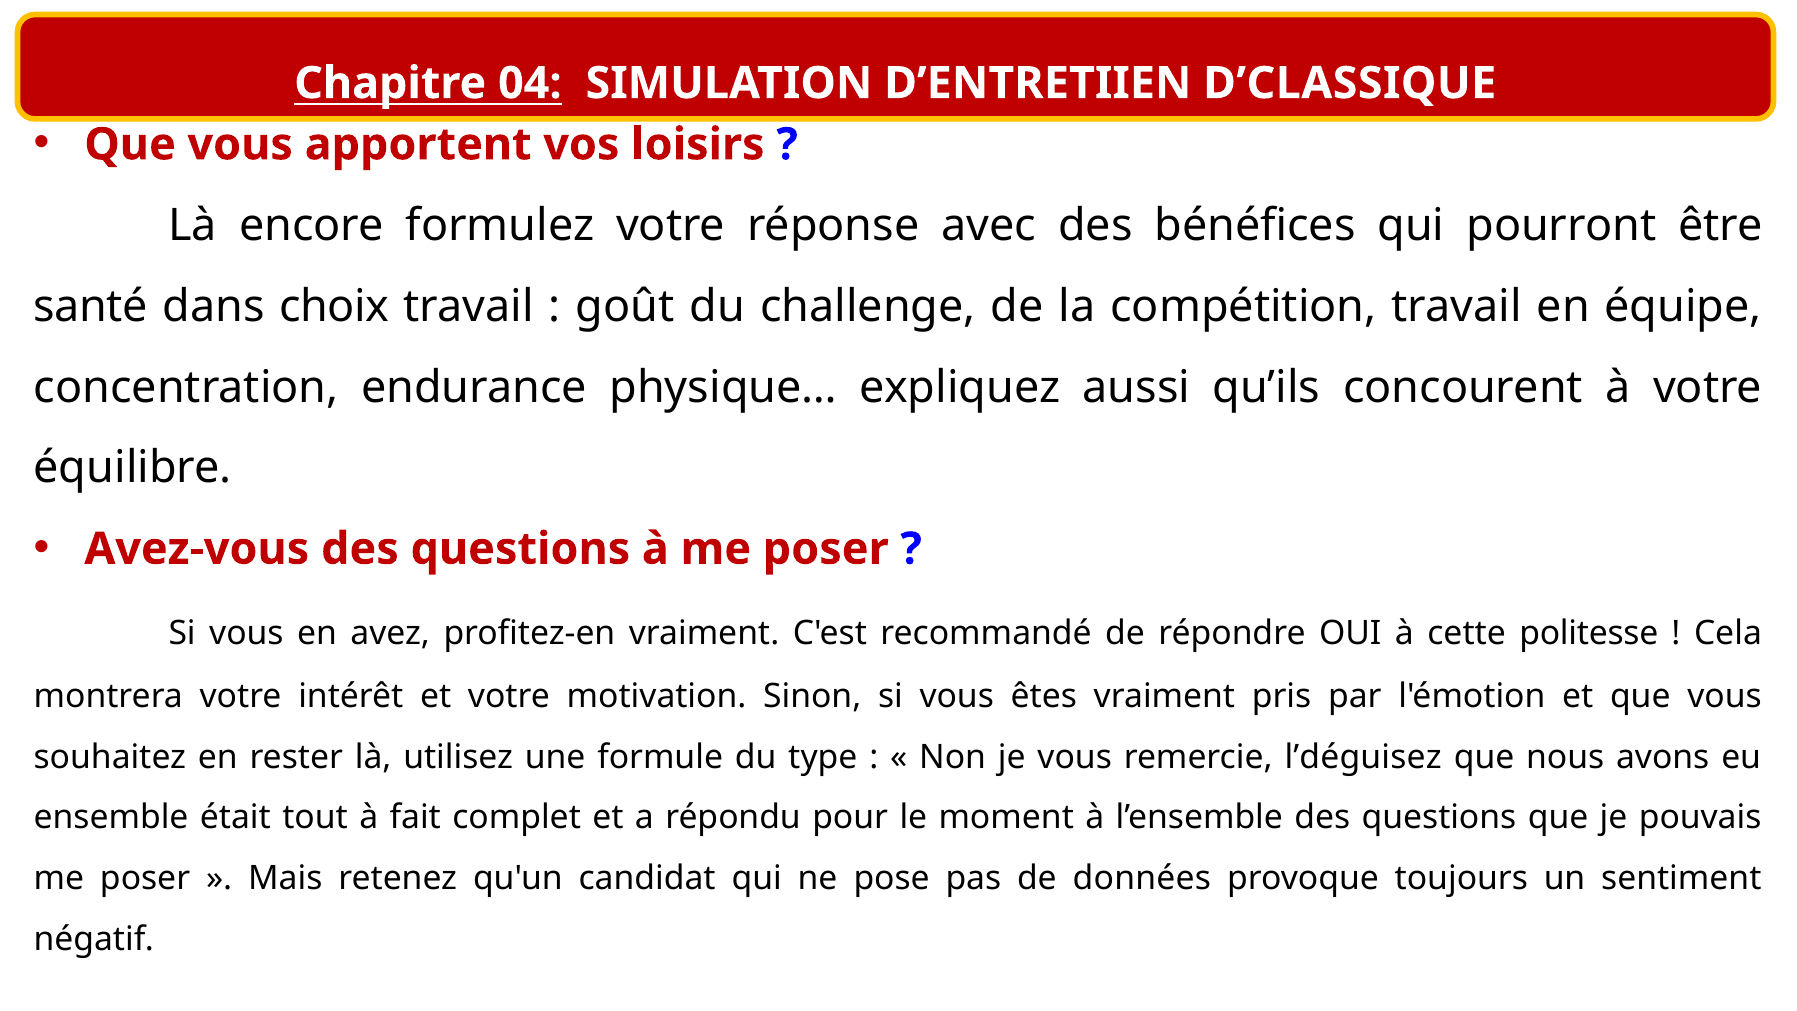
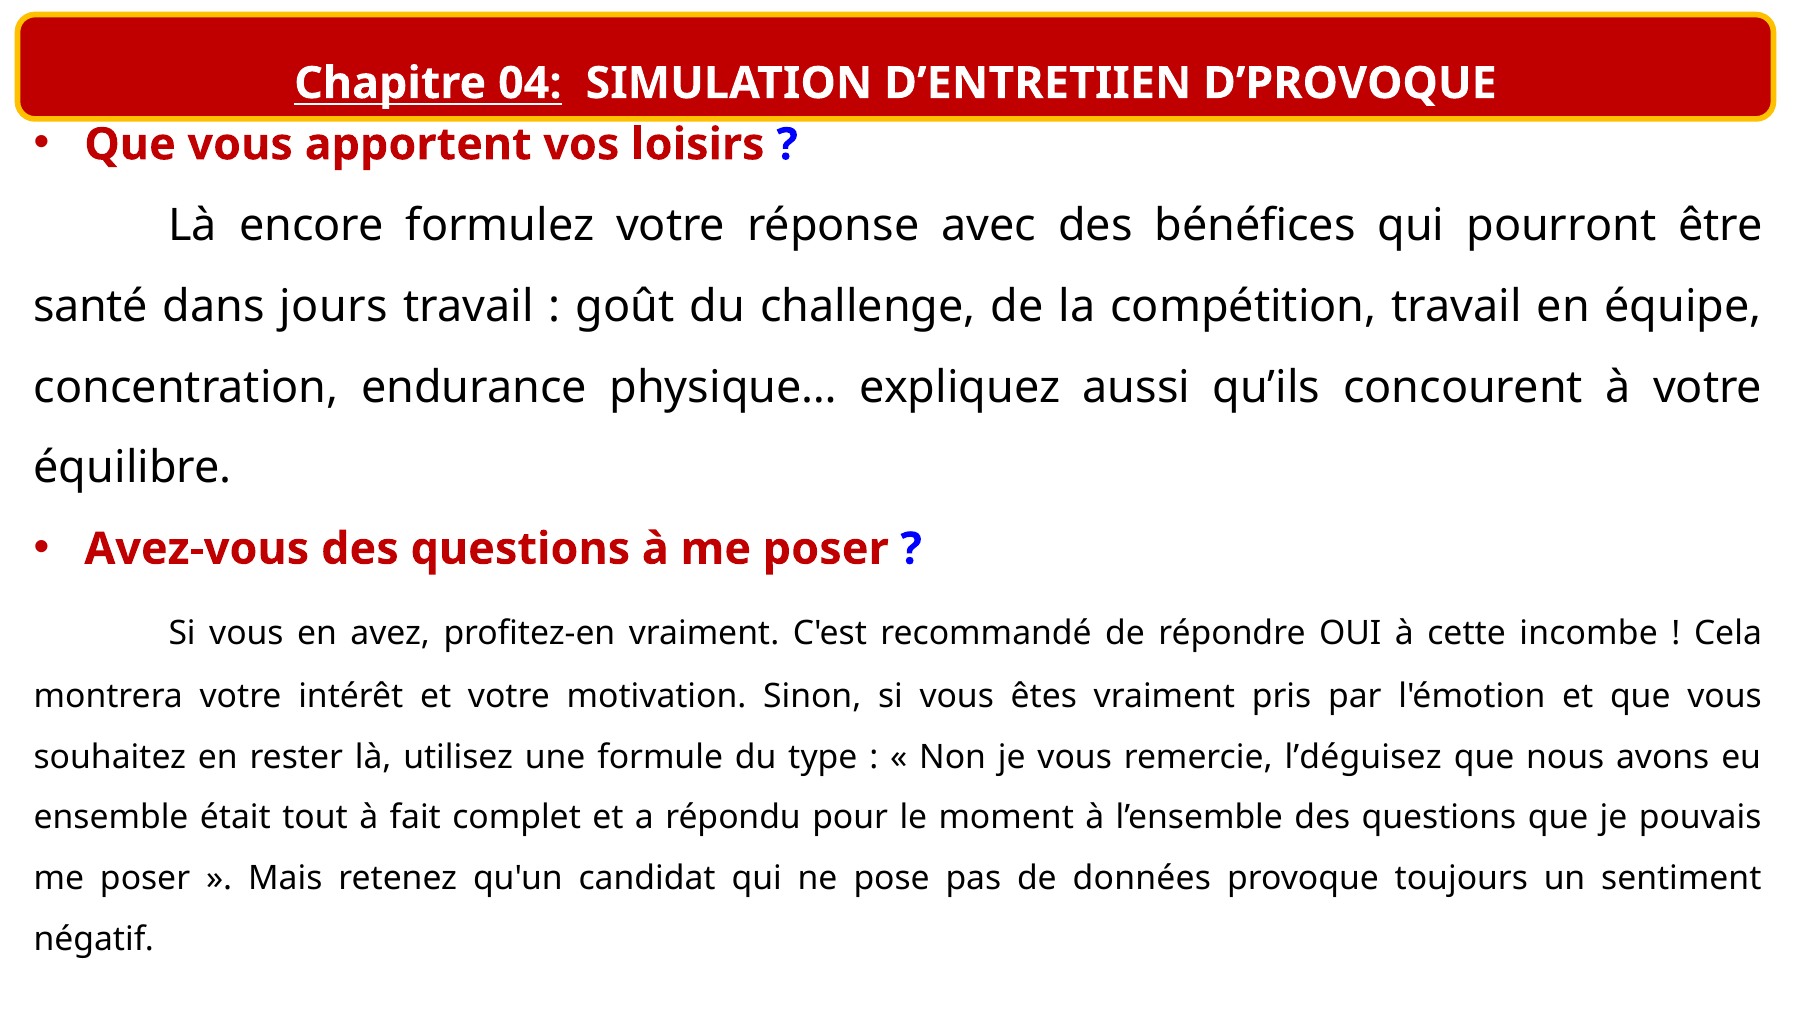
D’CLASSIQUE: D’CLASSIQUE -> D’PROVOQUE
choix: choix -> jours
politesse: politesse -> incombe
